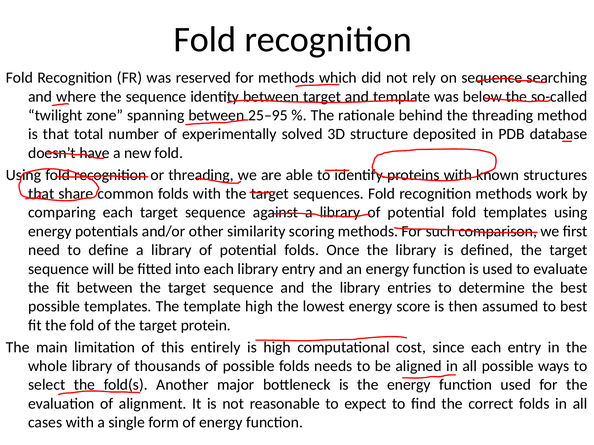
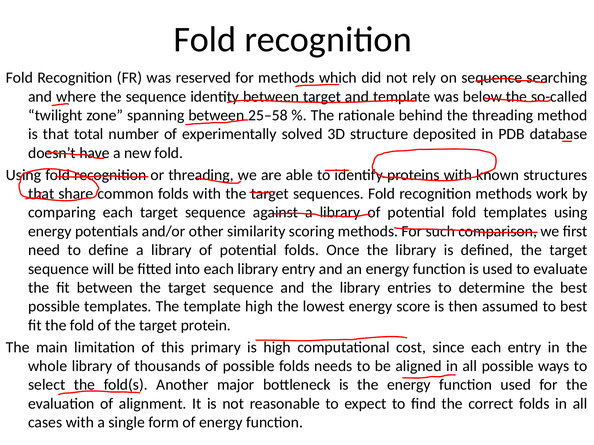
25–95: 25–95 -> 25–58
entirely: entirely -> primary
